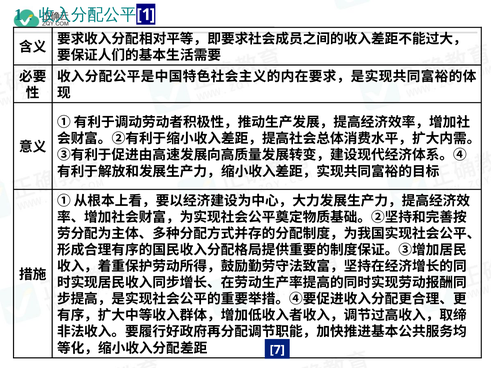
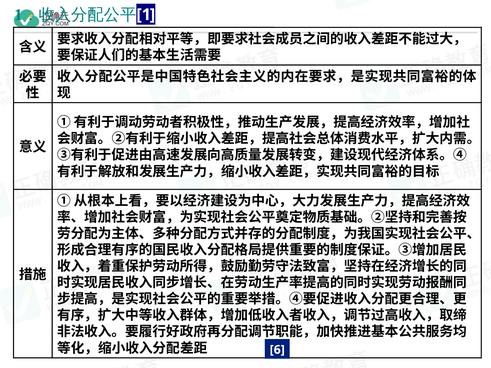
7: 7 -> 6
